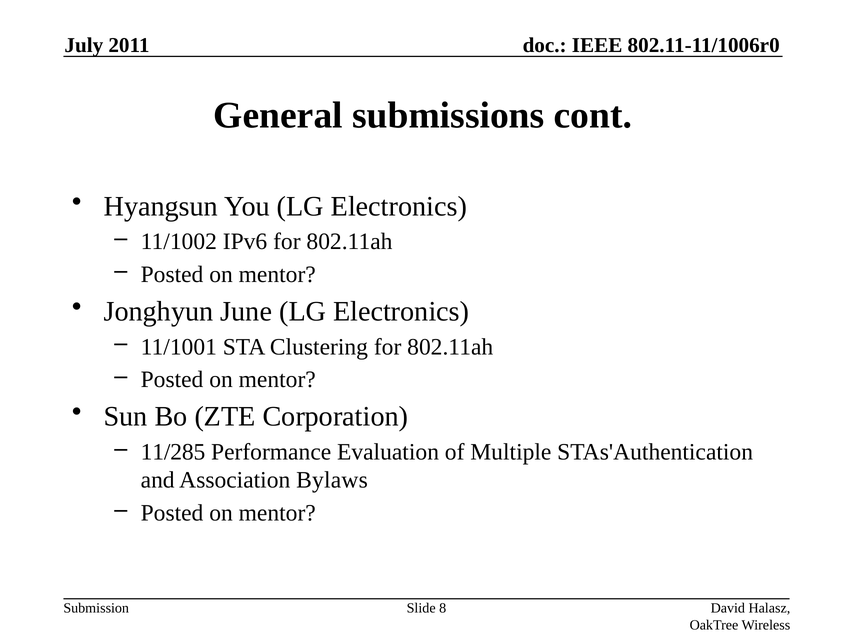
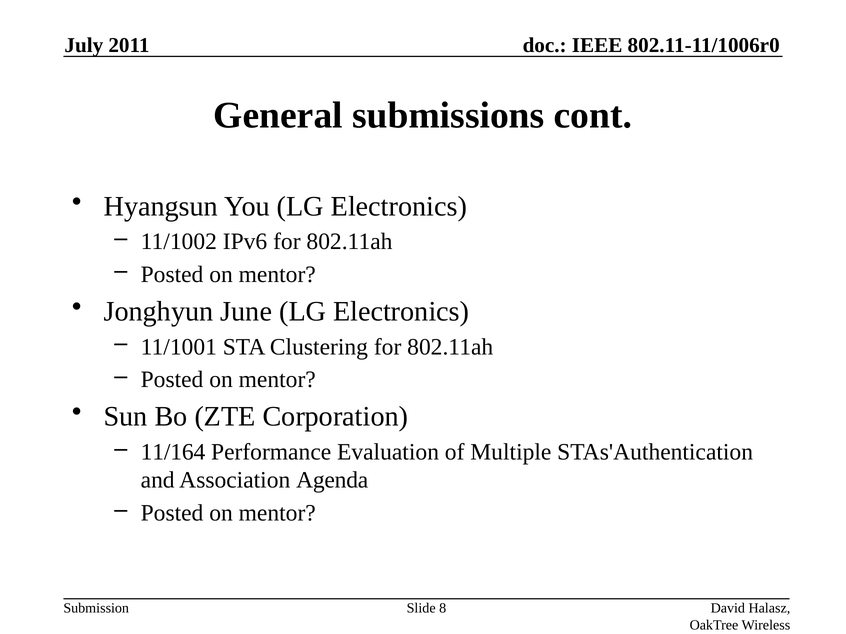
11/285: 11/285 -> 11/164
Bylaws: Bylaws -> Agenda
